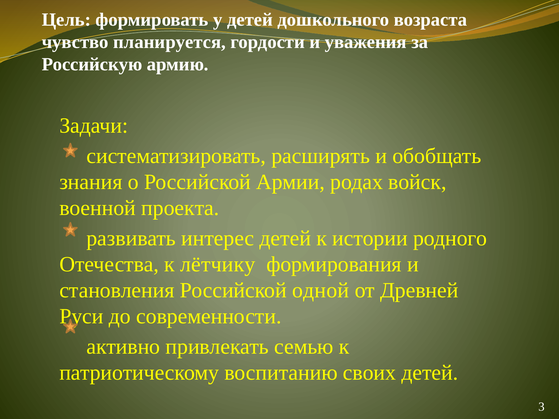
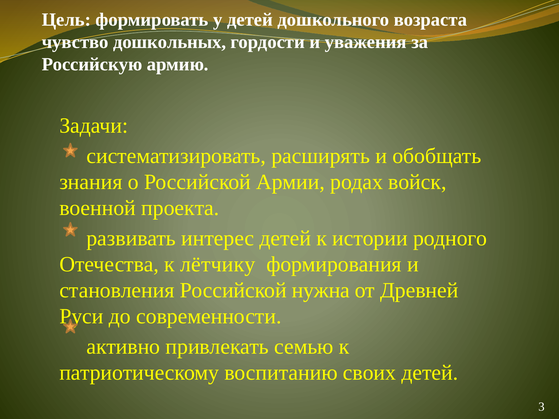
планируется: планируется -> дошкольных
одной: одной -> нужна
